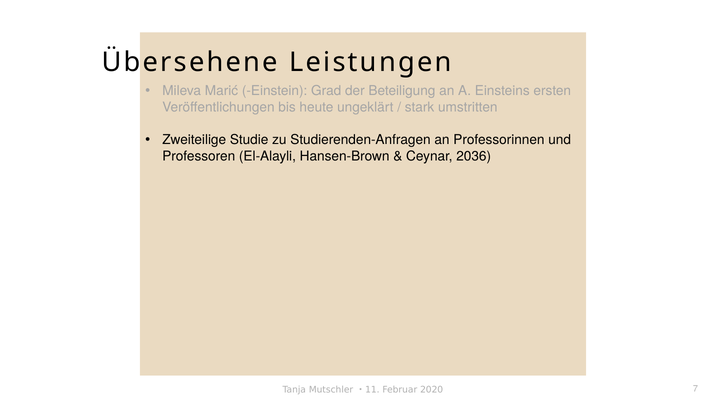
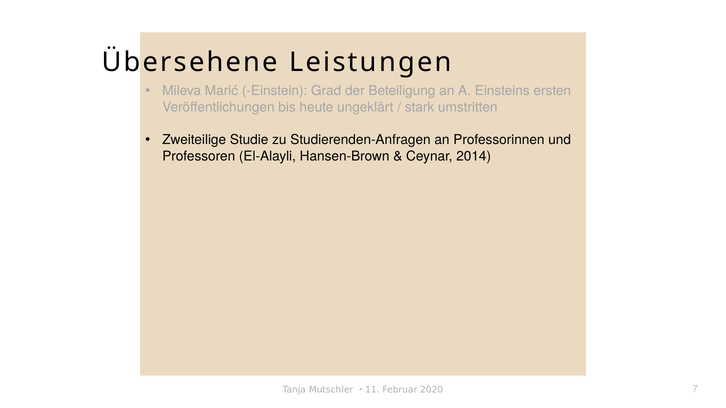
2036: 2036 -> 2014
